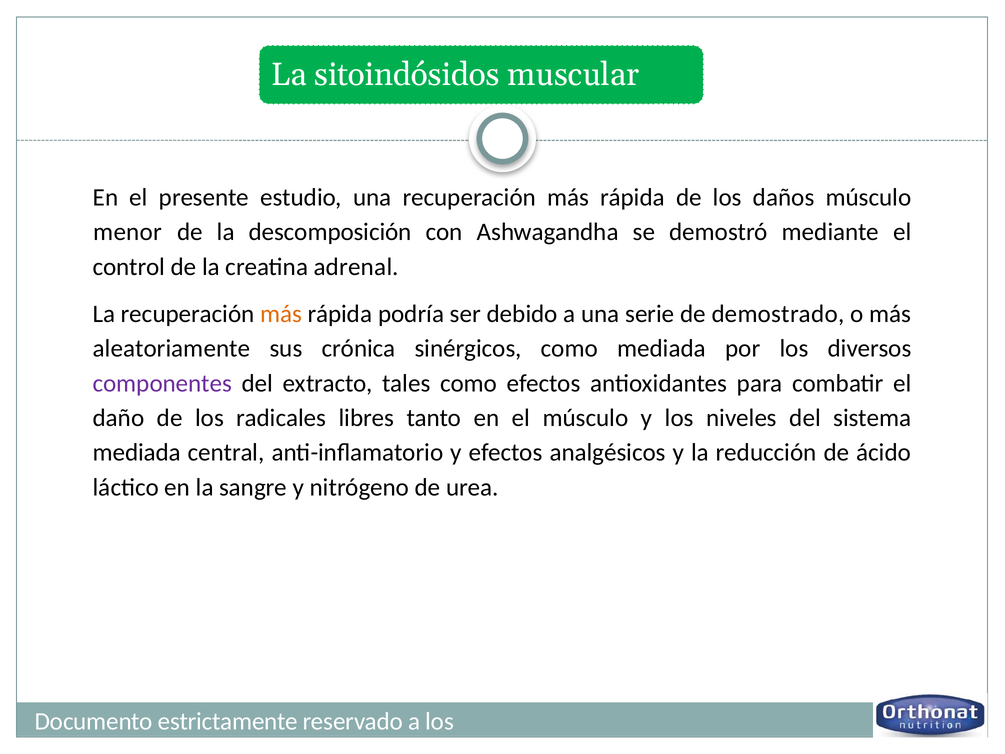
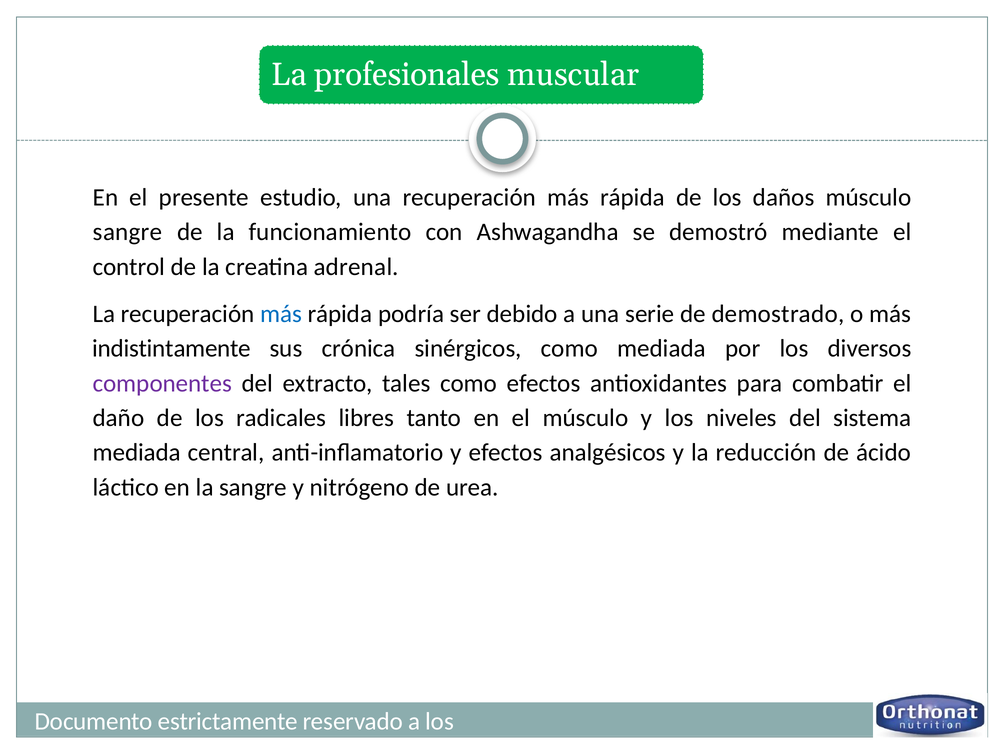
La sitoindósidos: sitoindósidos -> profesionales
menor at (128, 232): menor -> sangre
descomposición: descomposición -> funcionamiento
más at (281, 314) colour: orange -> blue
aleatoriamente: aleatoriamente -> indistintamente
